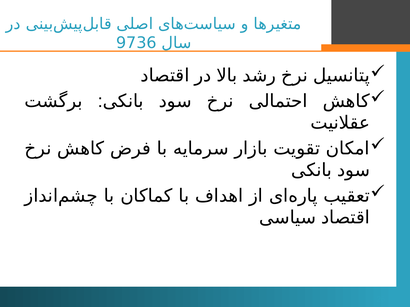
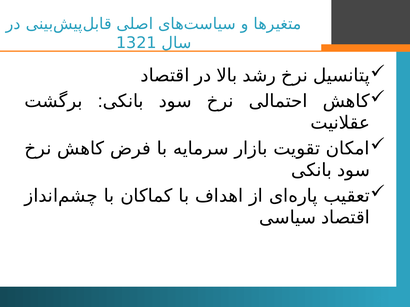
9736: 9736 -> 1321
